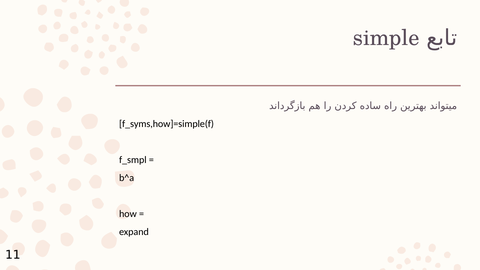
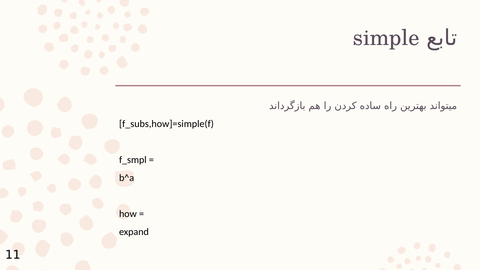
f_syms,how]=simple(f: f_syms,how]=simple(f -> f_subs,how]=simple(f
